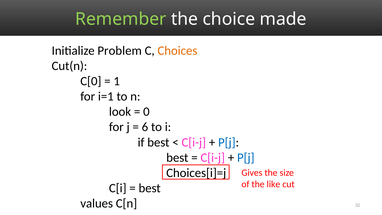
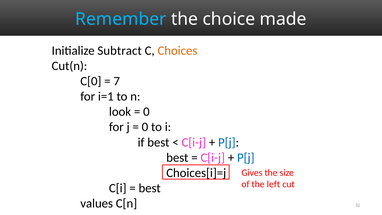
Remember colour: light green -> light blue
Problem: Problem -> Subtract
1: 1 -> 7
6 at (145, 127): 6 -> 0
like: like -> left
